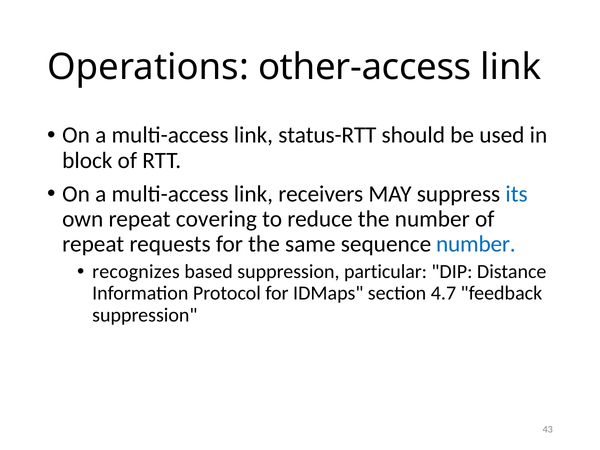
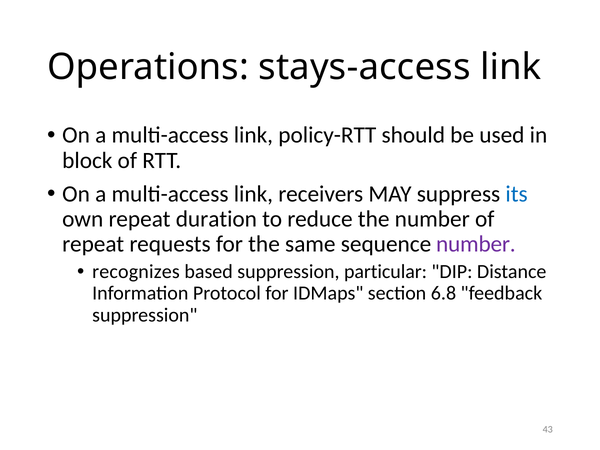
other-access: other-access -> stays-access
status-RTT: status-RTT -> policy-RTT
covering: covering -> duration
number at (476, 244) colour: blue -> purple
4.7: 4.7 -> 6.8
